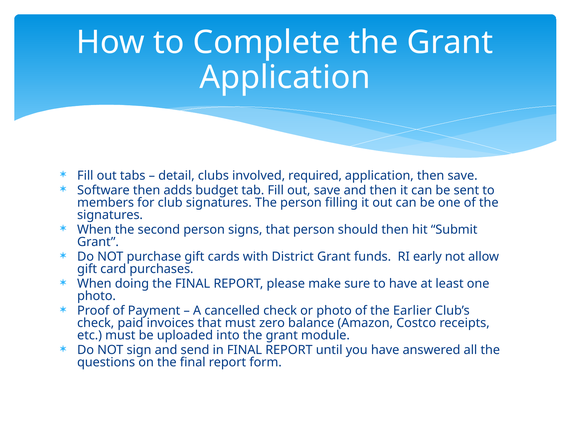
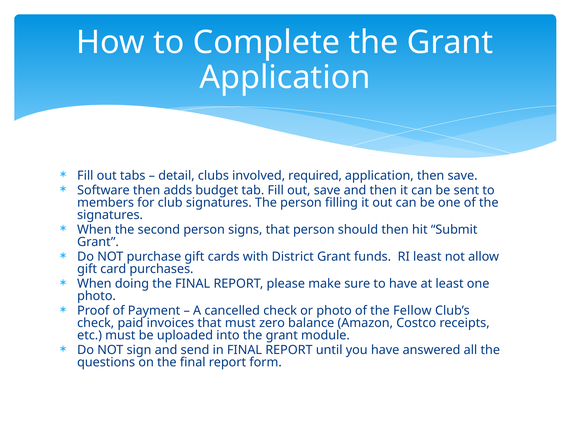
RI early: early -> least
Earlier: Earlier -> Fellow
